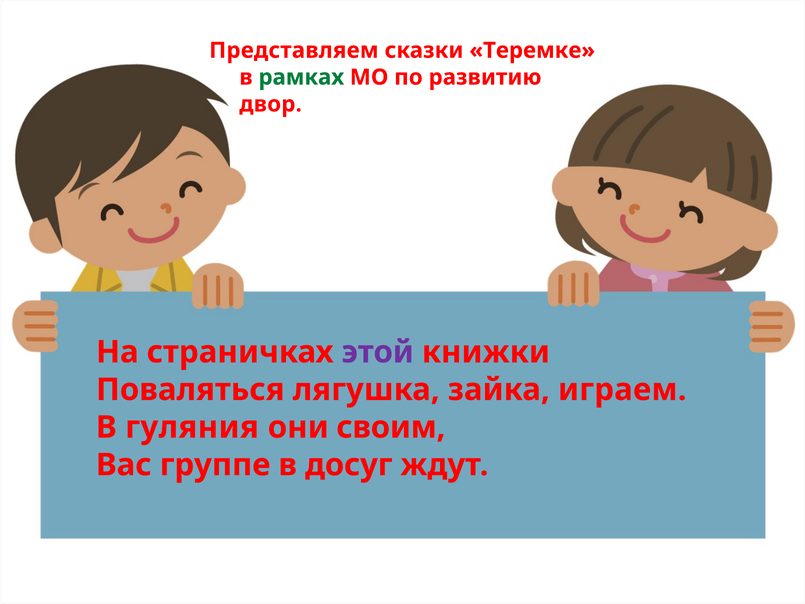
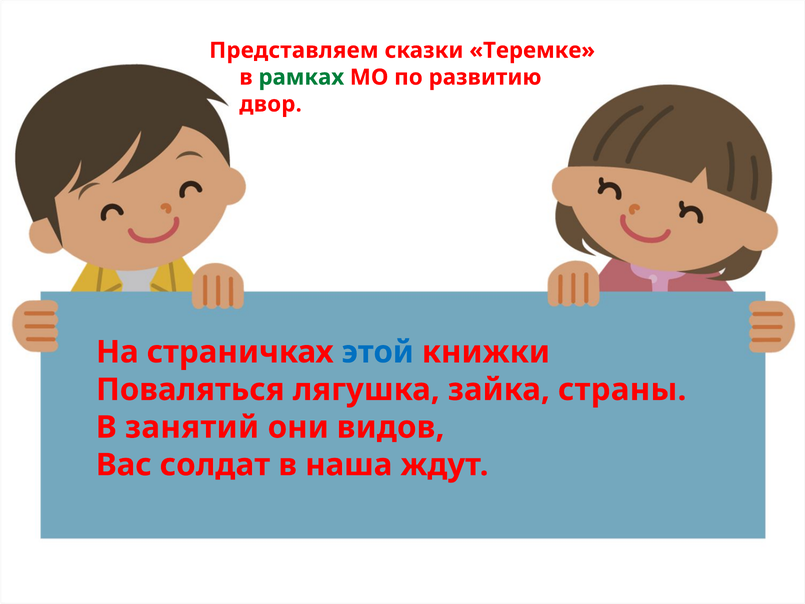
этой colour: purple -> blue
играем: играем -> страны
гуляния: гуляния -> занятий
своим: своим -> видов
группе: группе -> солдат
досуг: досуг -> наша
